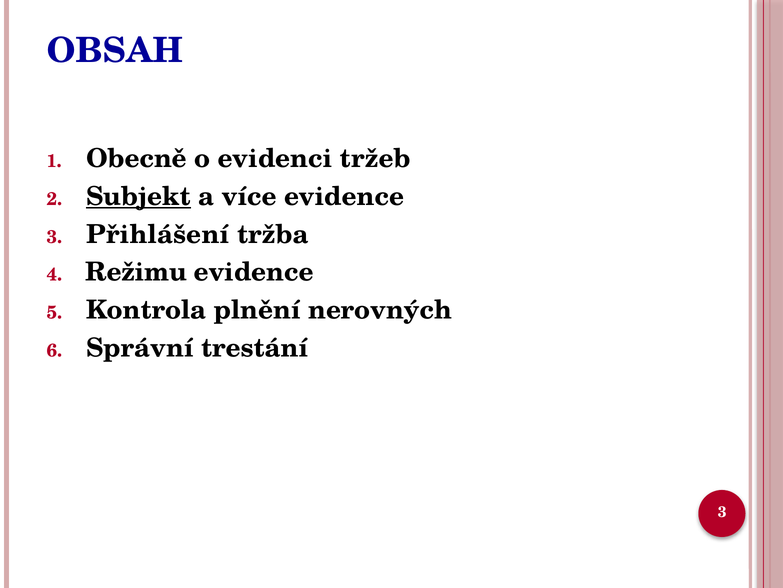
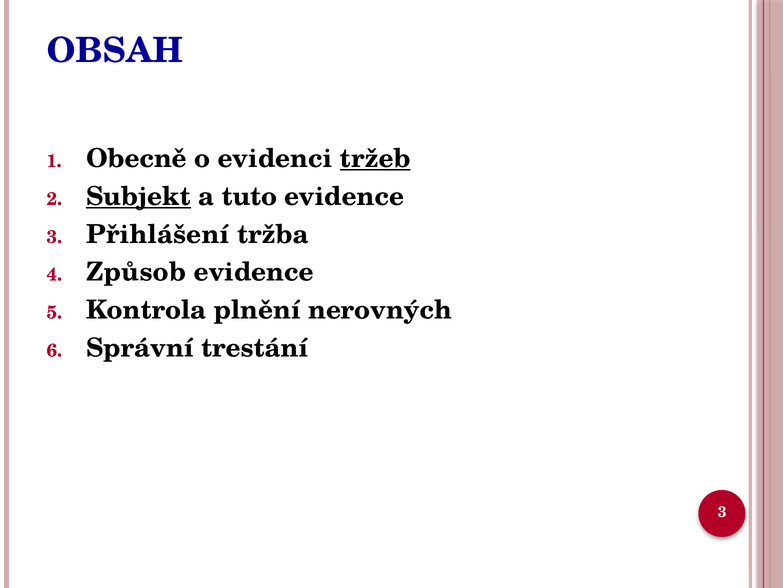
tržeb underline: none -> present
více: více -> tuto
Režimu: Režimu -> Způsob
